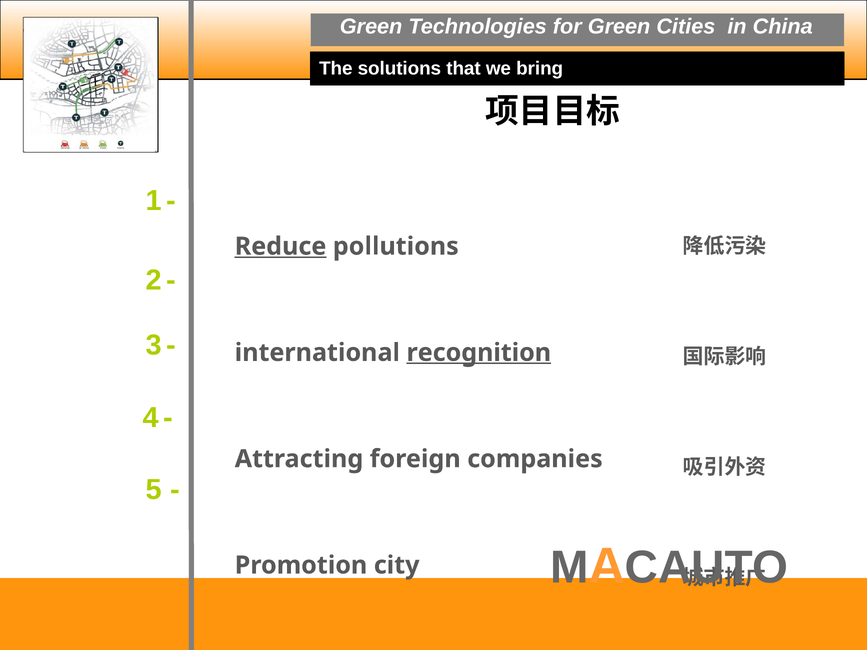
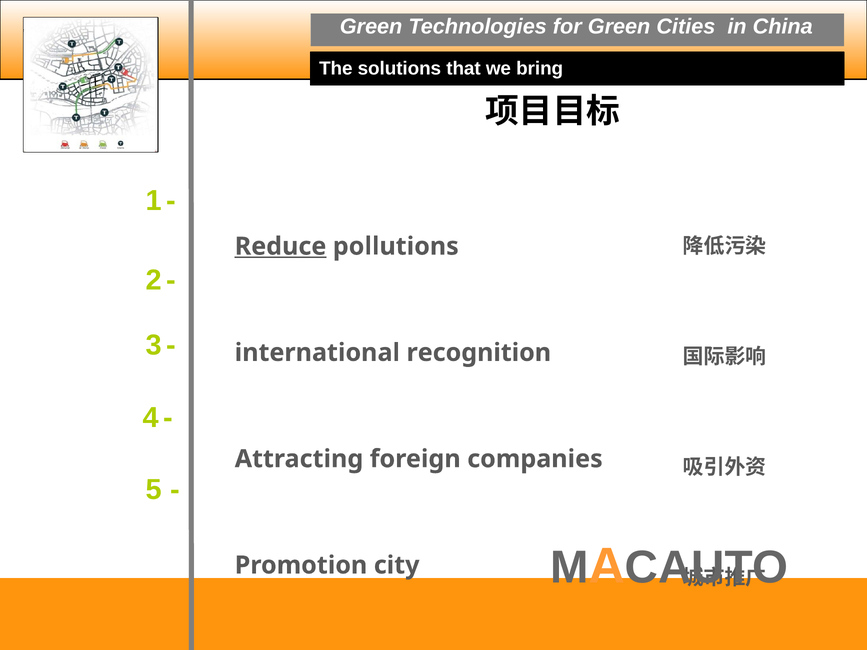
recognition underline: present -> none
